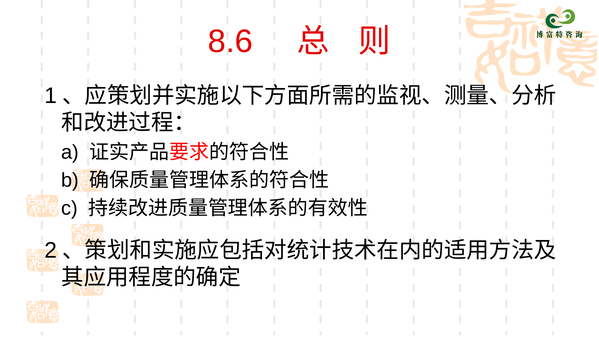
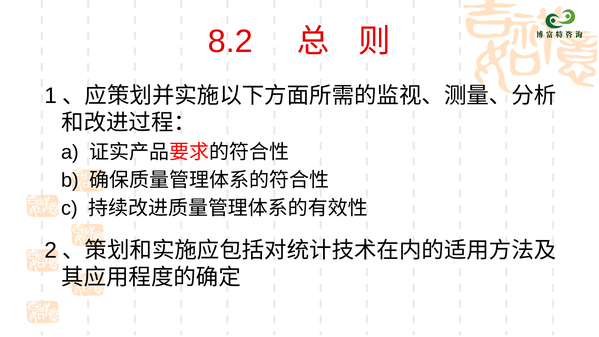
8.6: 8.6 -> 8.2
